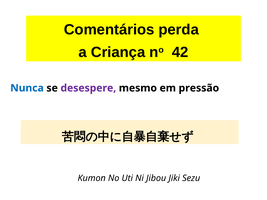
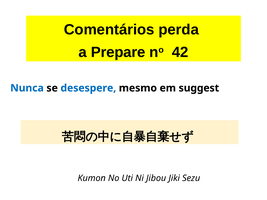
Criança: Criança -> Prepare
desespere colour: purple -> blue
pressão: pressão -> suggest
